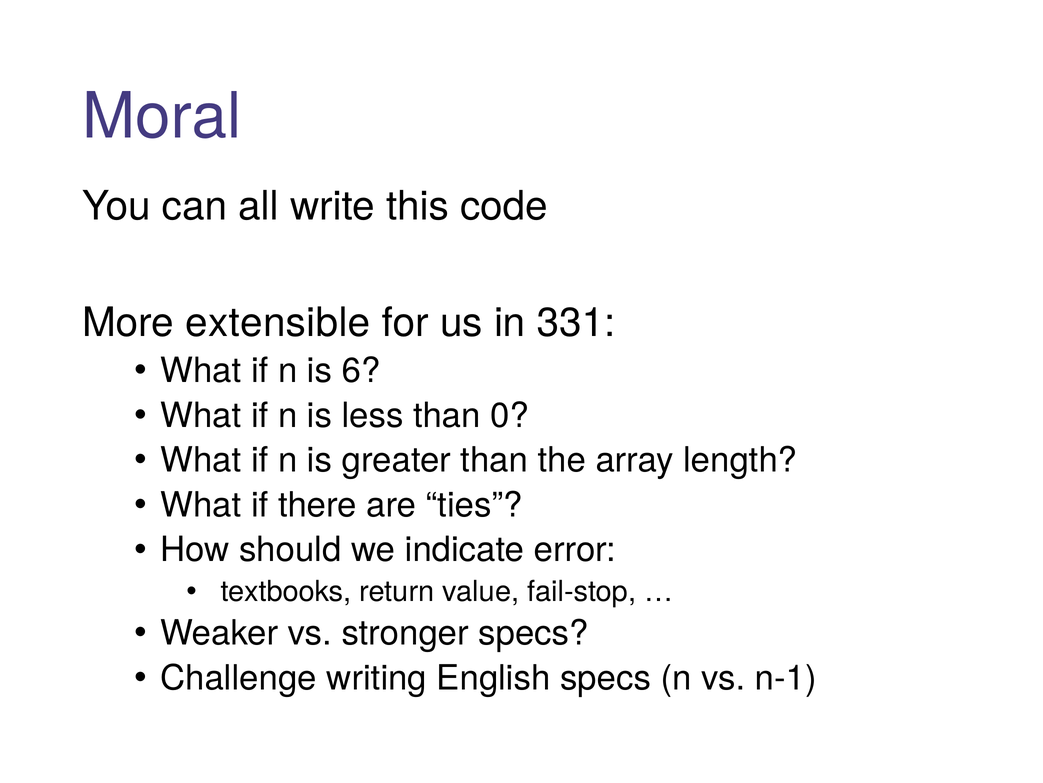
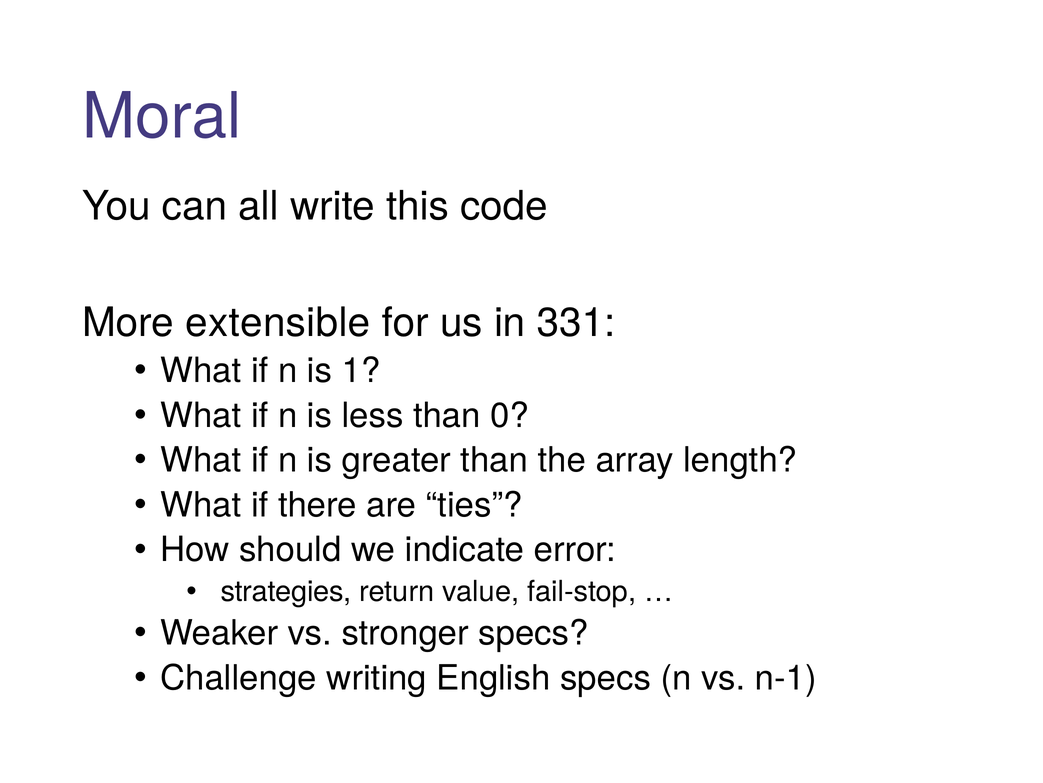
6: 6 -> 1
textbooks: textbooks -> strategies
